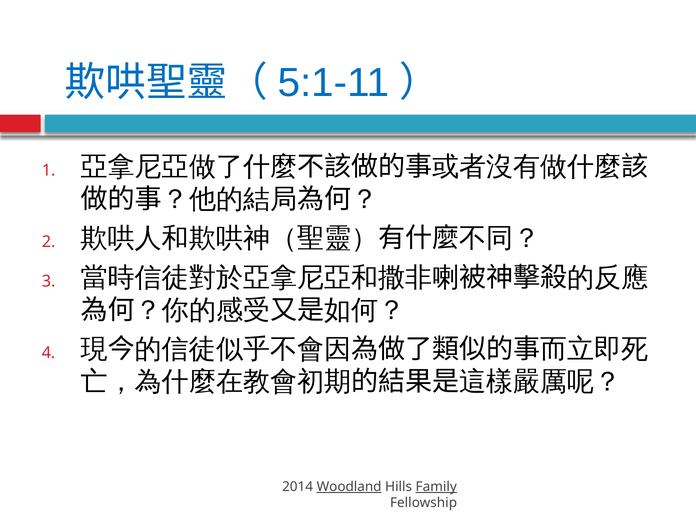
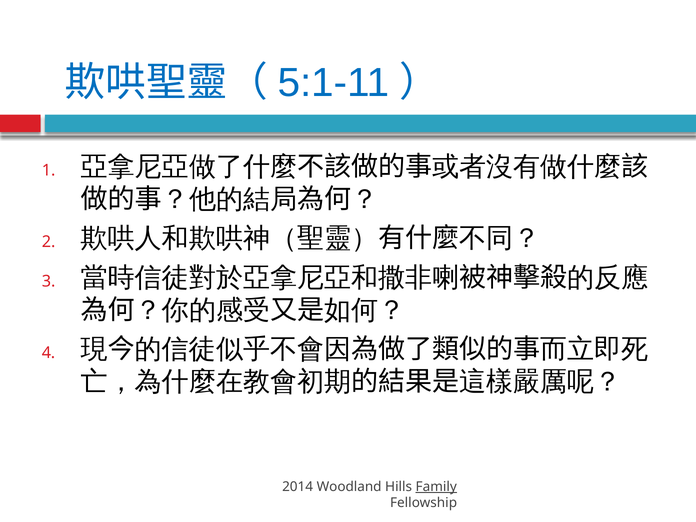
Woodland underline: present -> none
